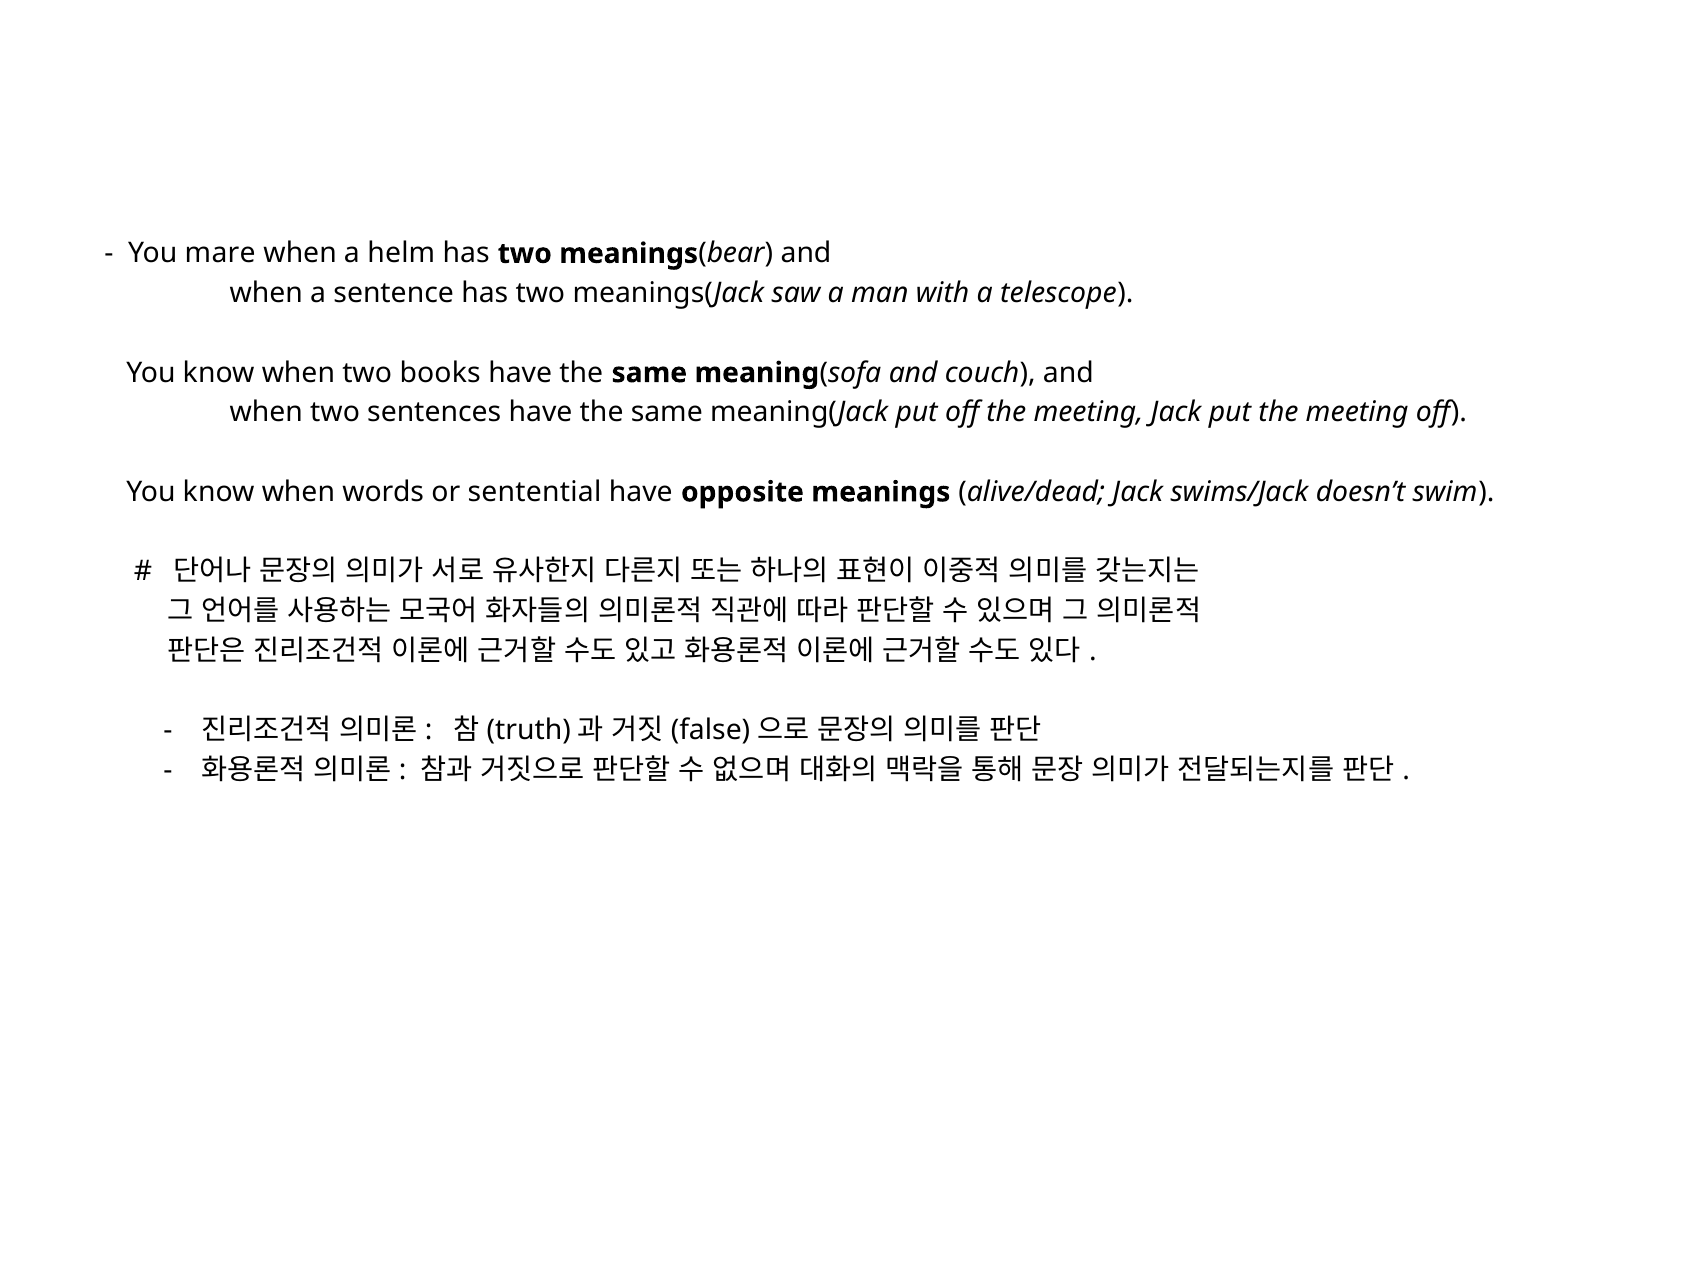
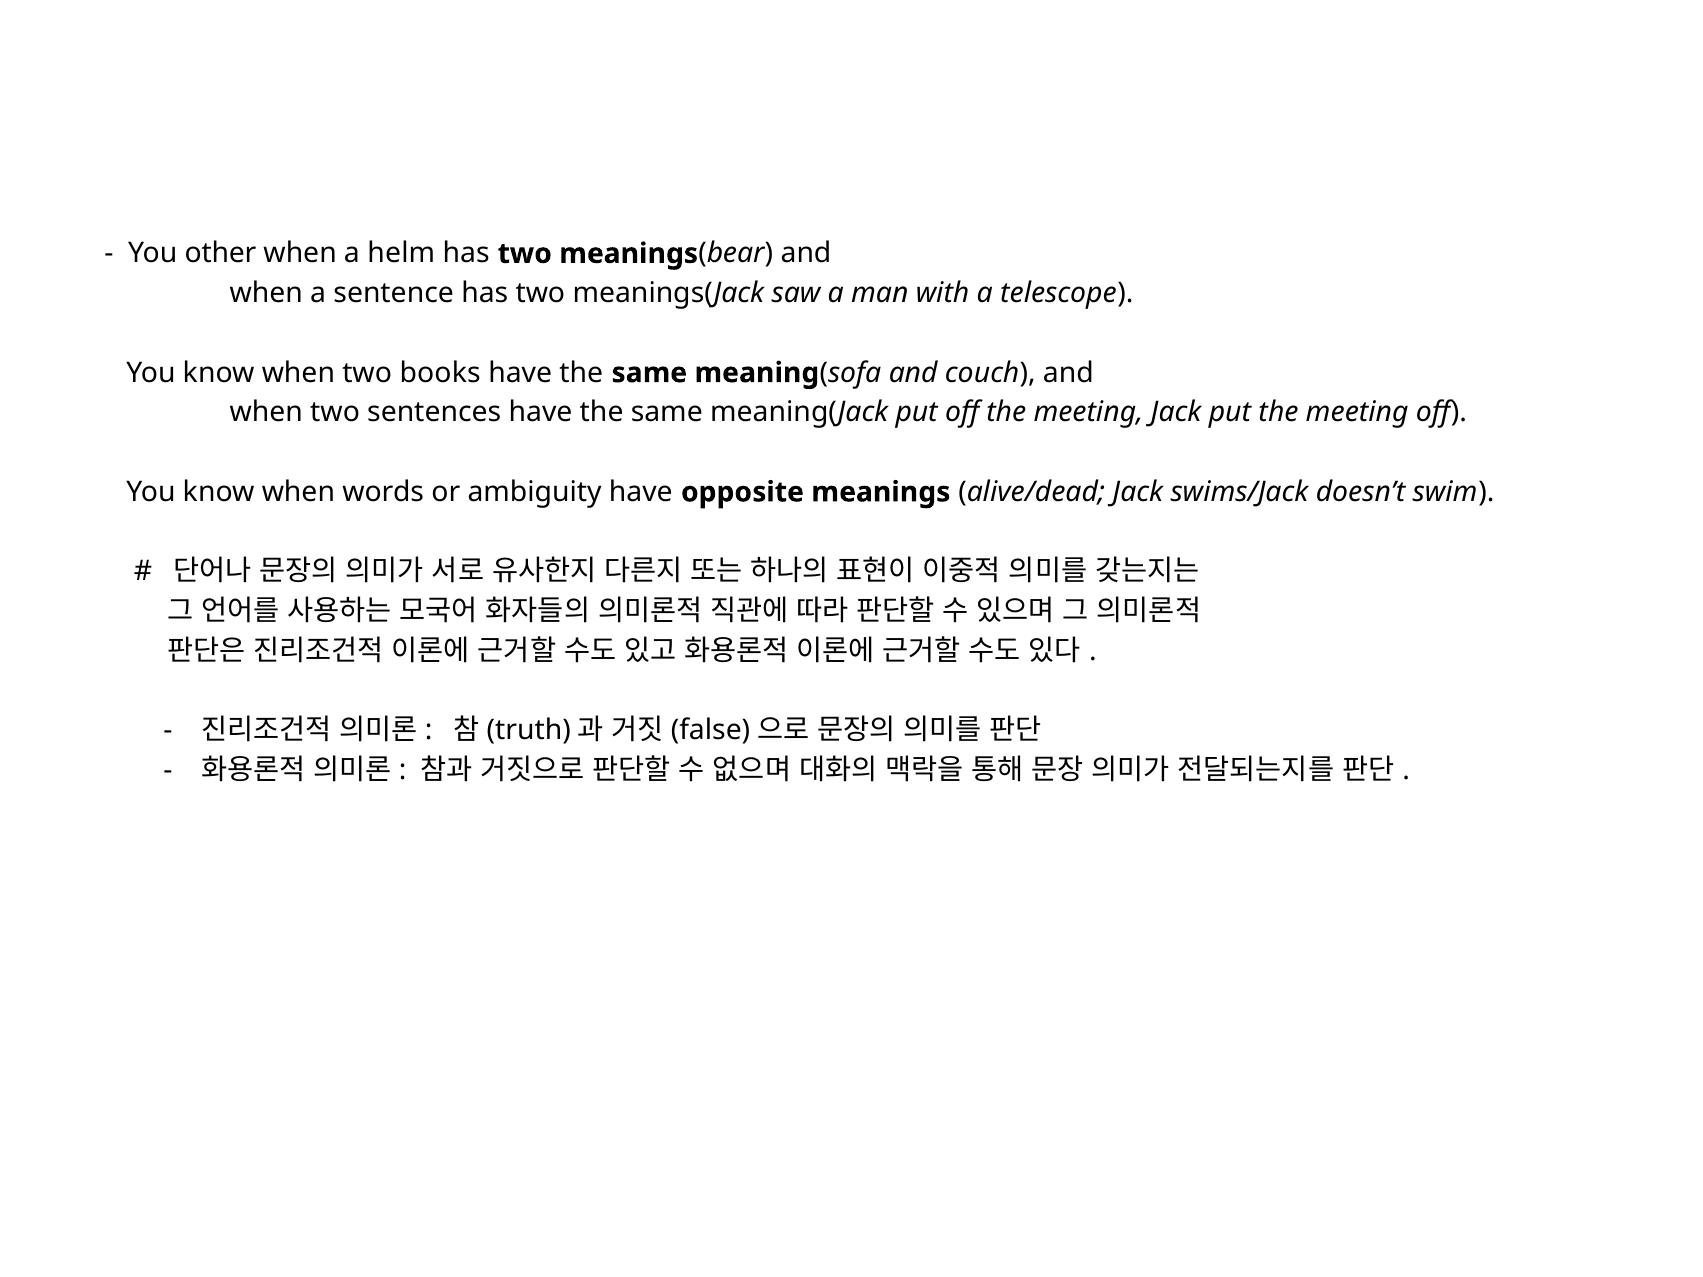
mare: mare -> other
sentential: sentential -> ambiguity
